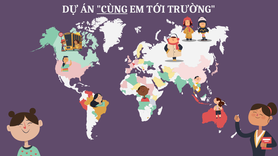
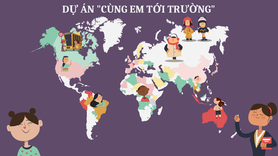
CÙNG underline: present -> none
